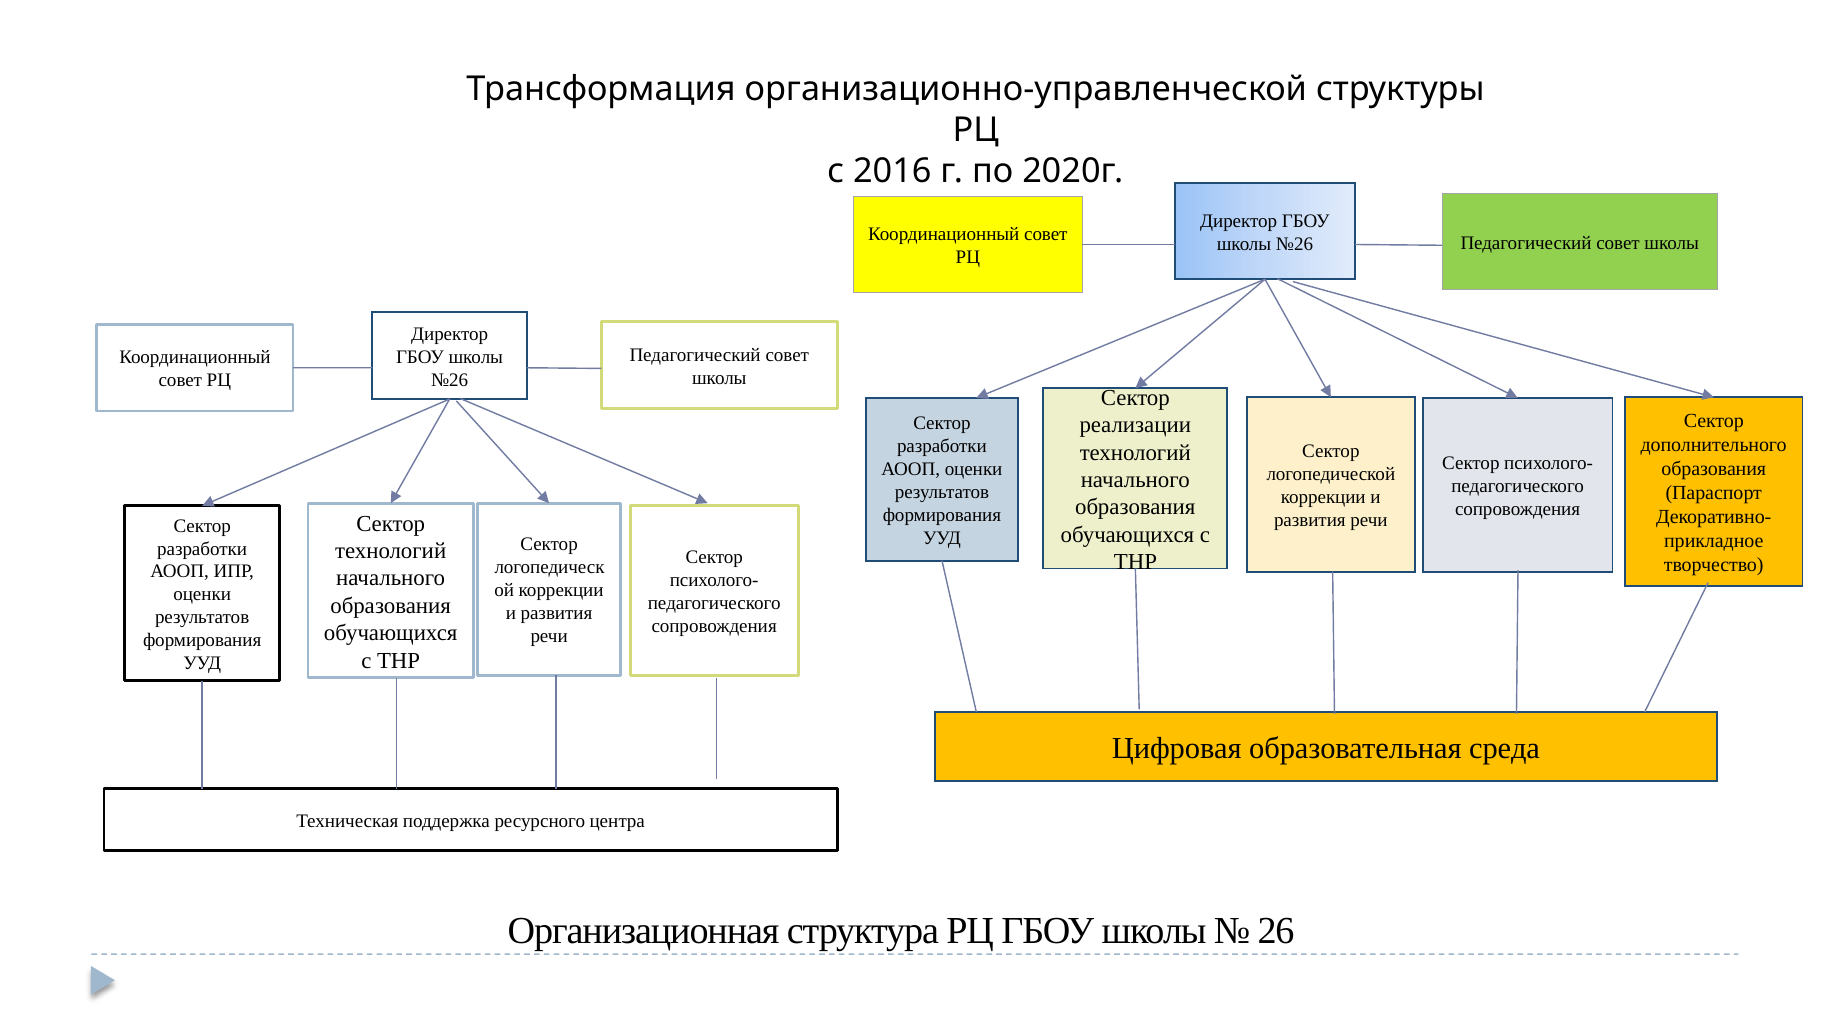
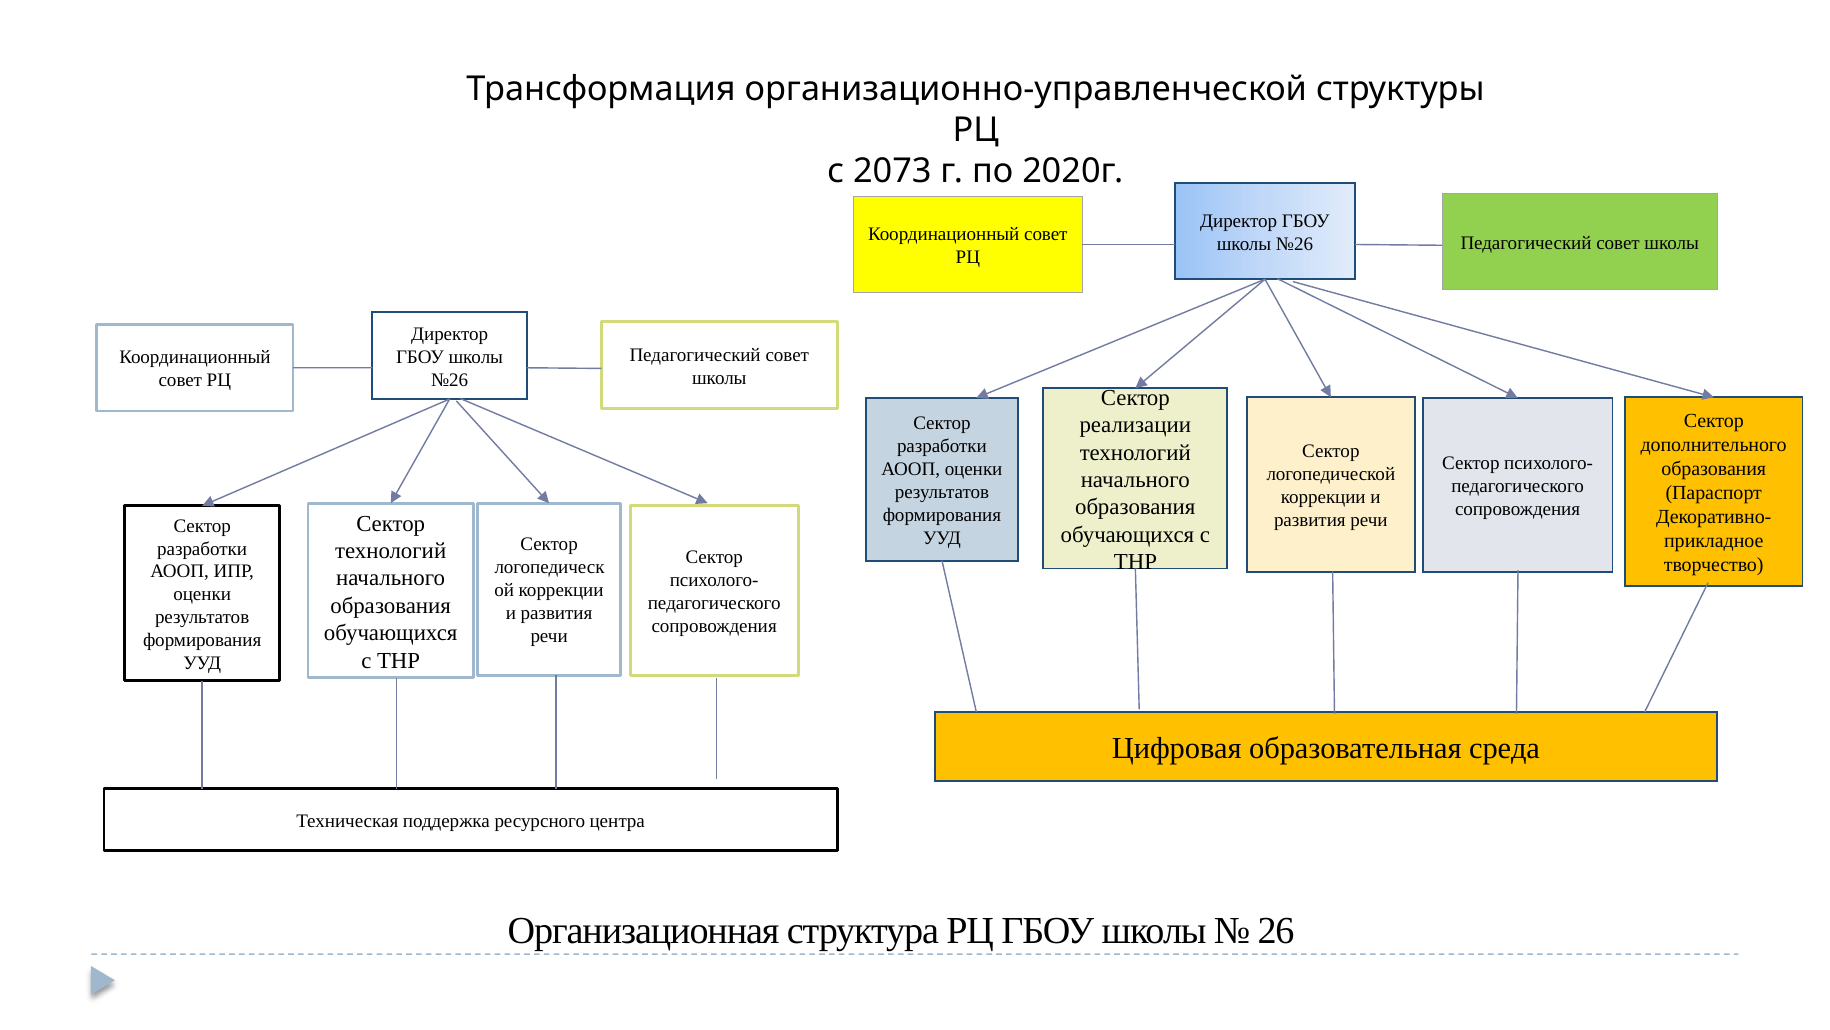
2016: 2016 -> 2073
